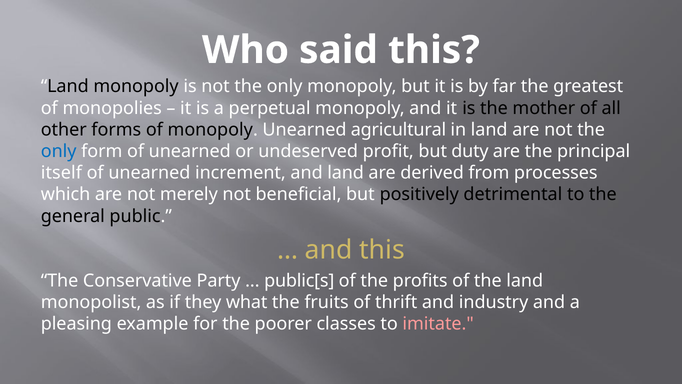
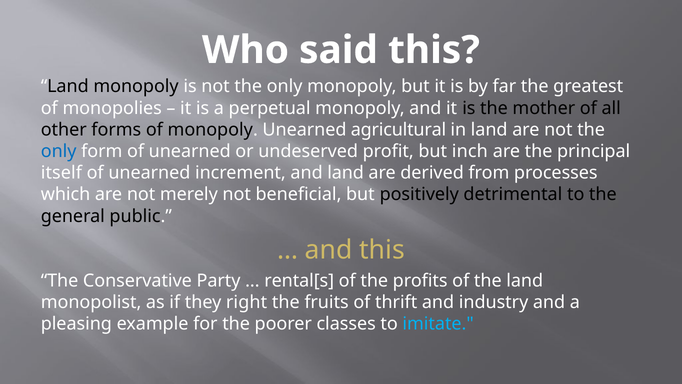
duty: duty -> inch
public[s: public[s -> rental[s
what: what -> right
imitate colour: pink -> light blue
